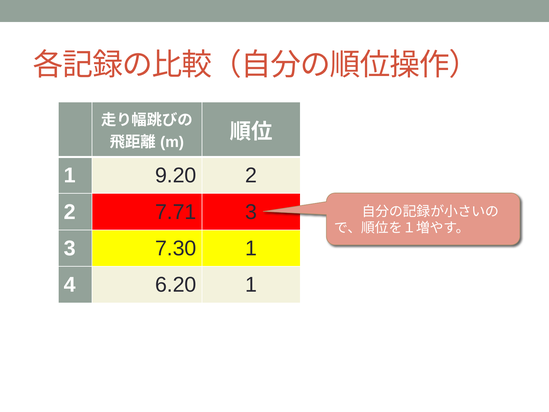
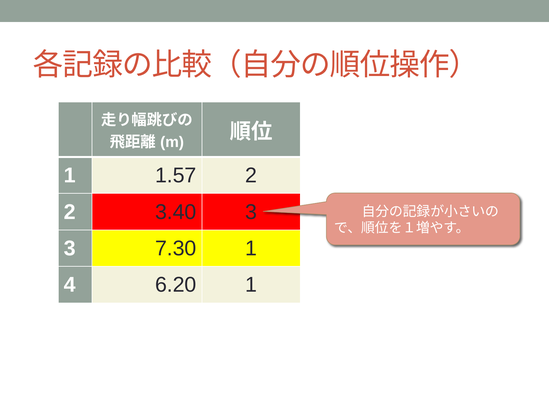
9.20: 9.20 -> 1.57
7.71: 7.71 -> 3.40
